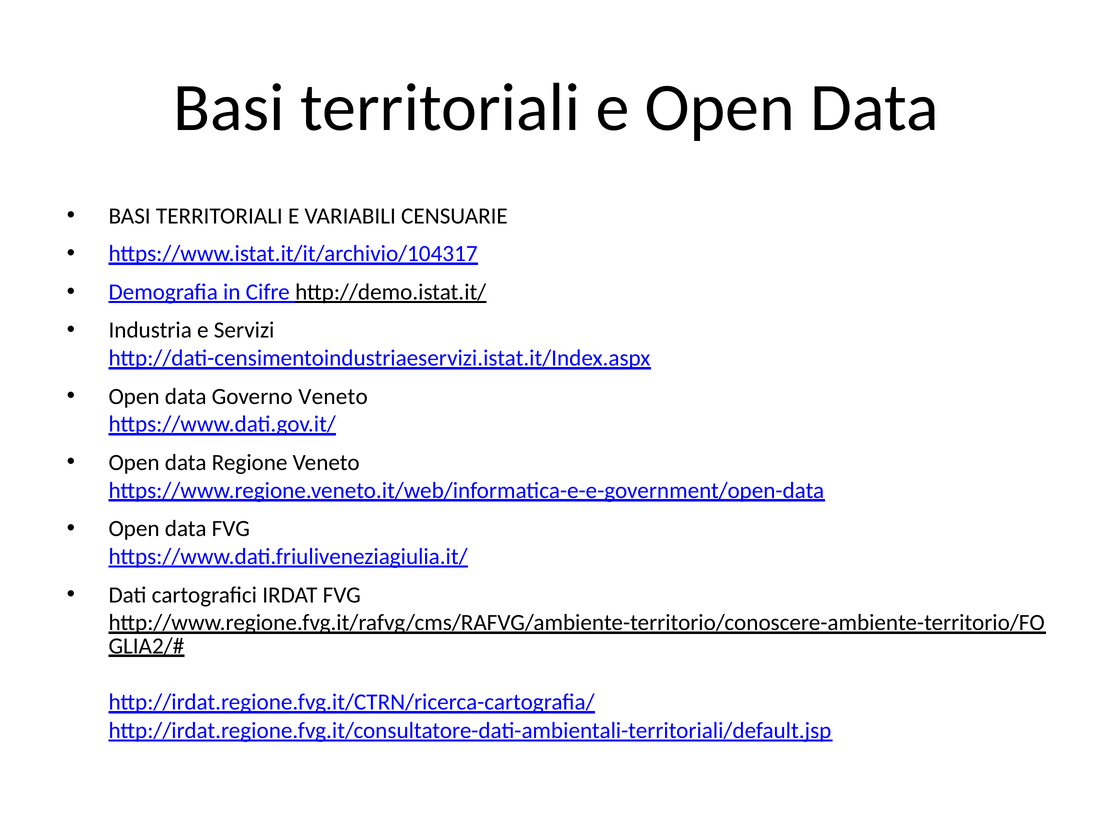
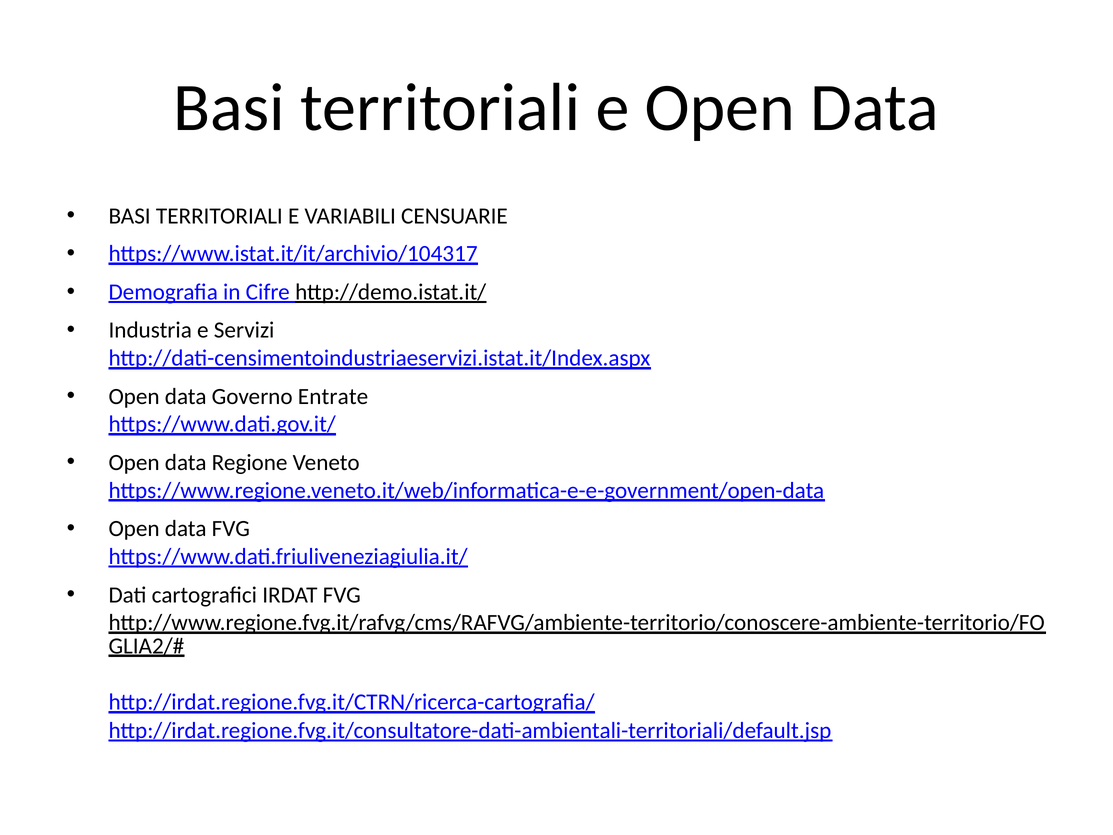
Governo Veneto: Veneto -> Entrate
